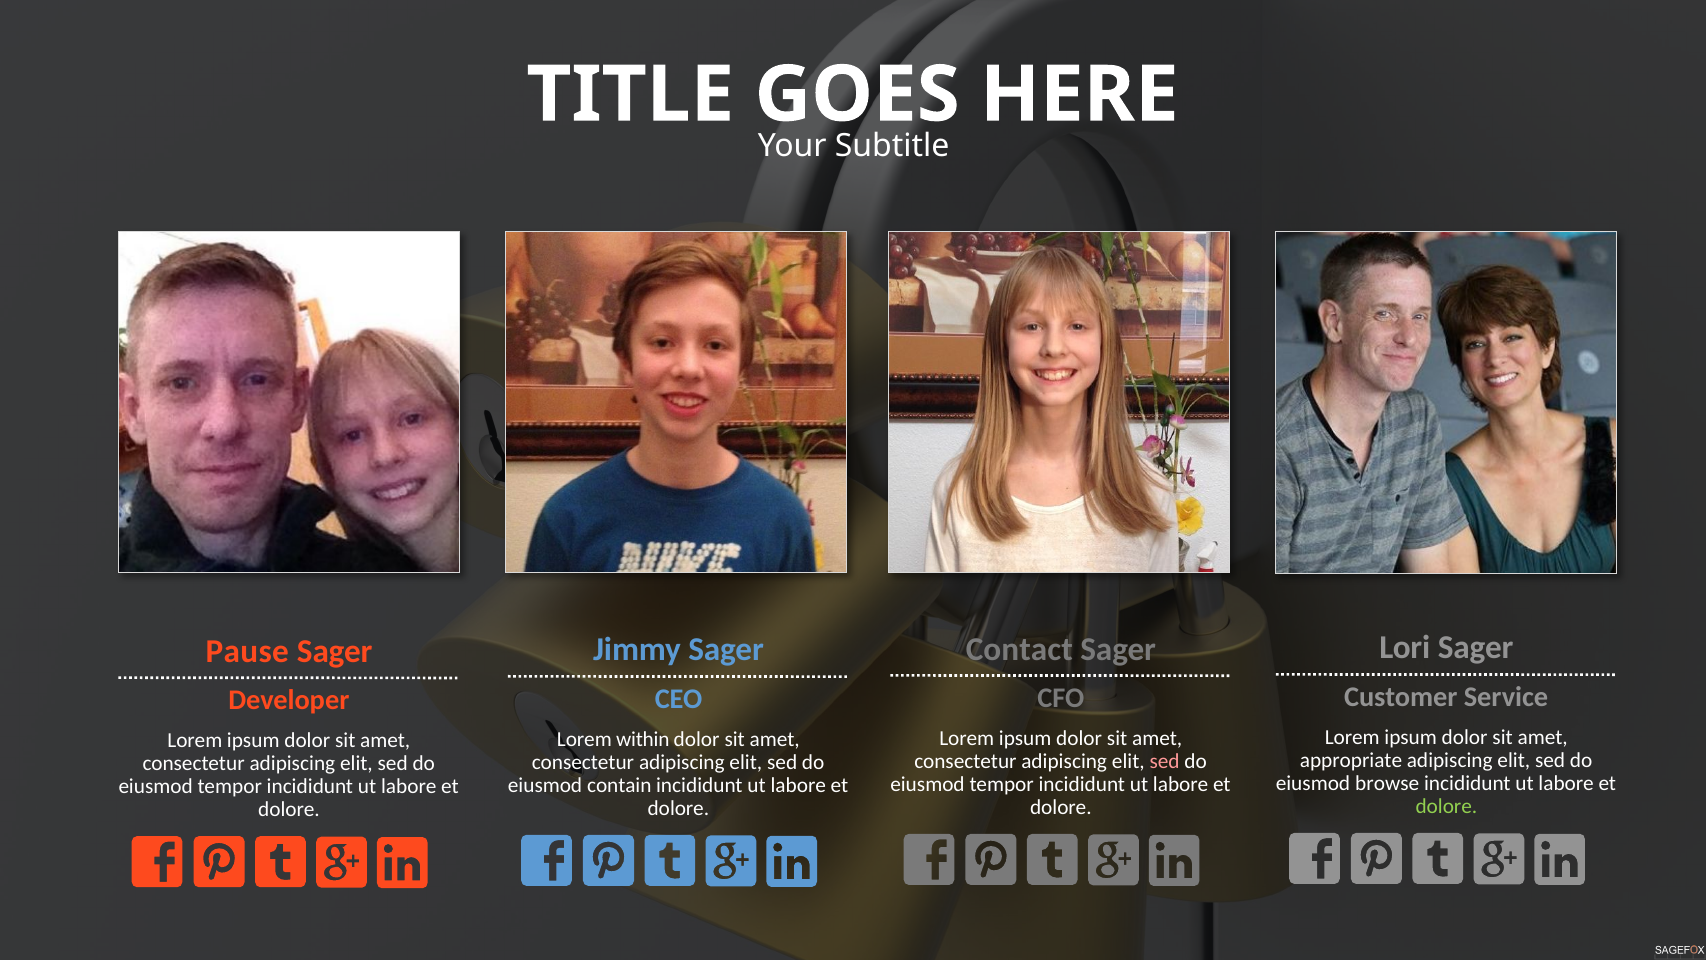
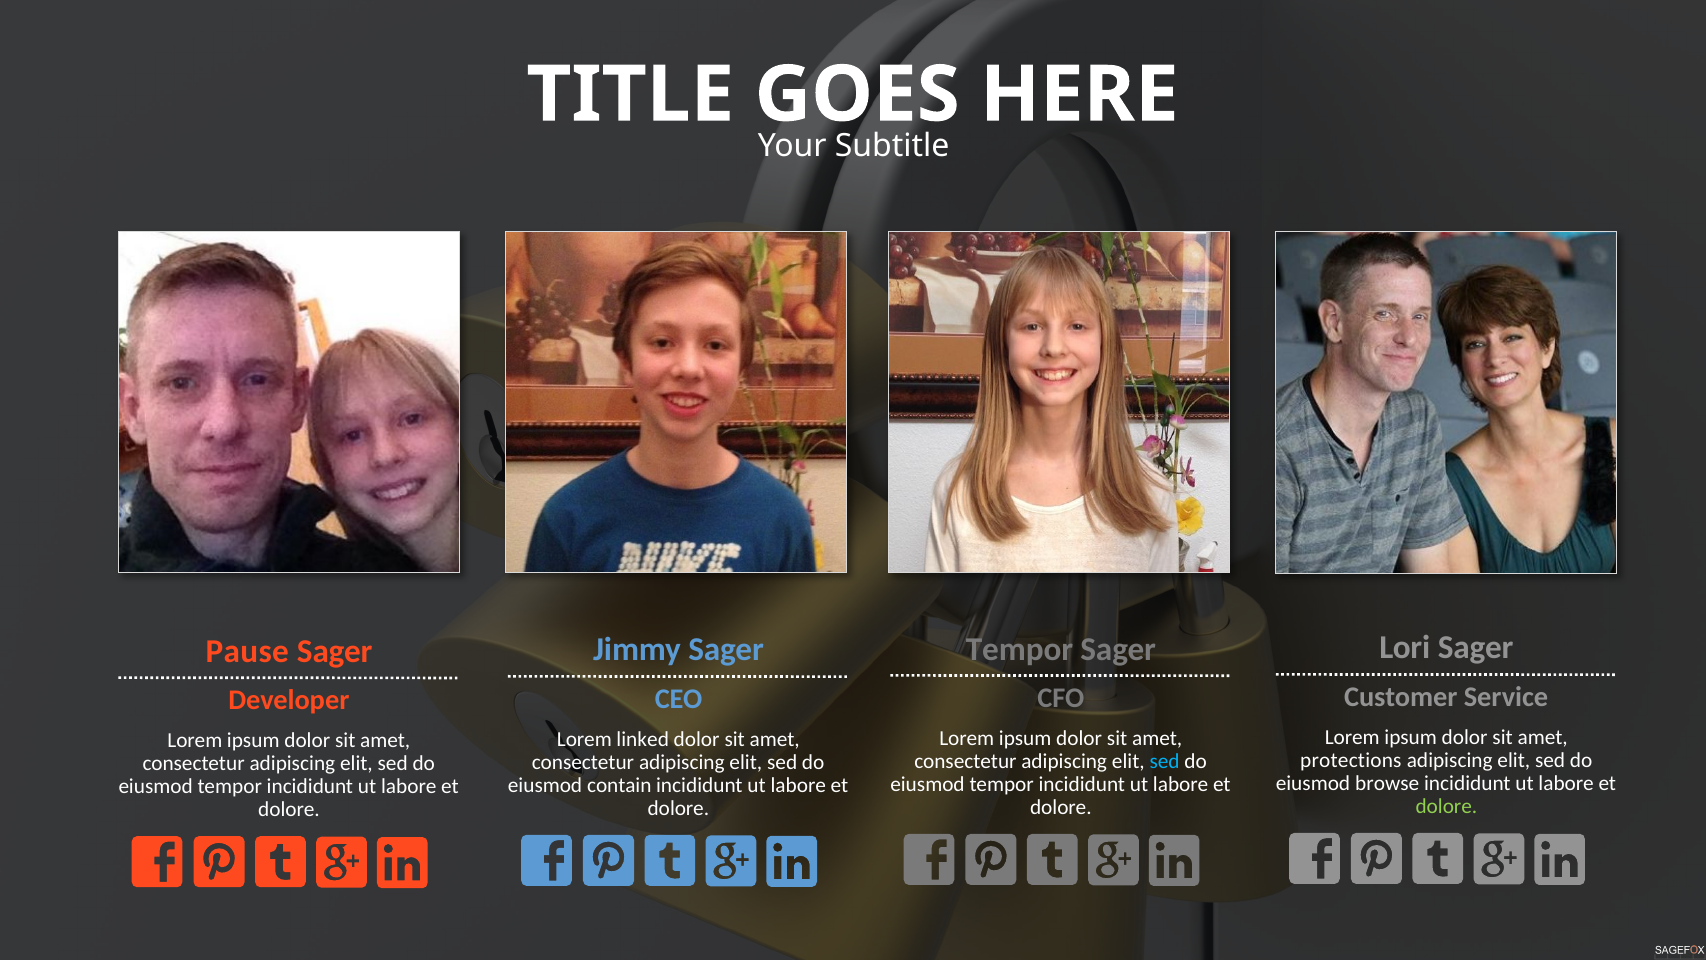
Contact at (1019, 649): Contact -> Tempor
within: within -> linked
appropriate: appropriate -> protections
sed at (1165, 761) colour: pink -> light blue
